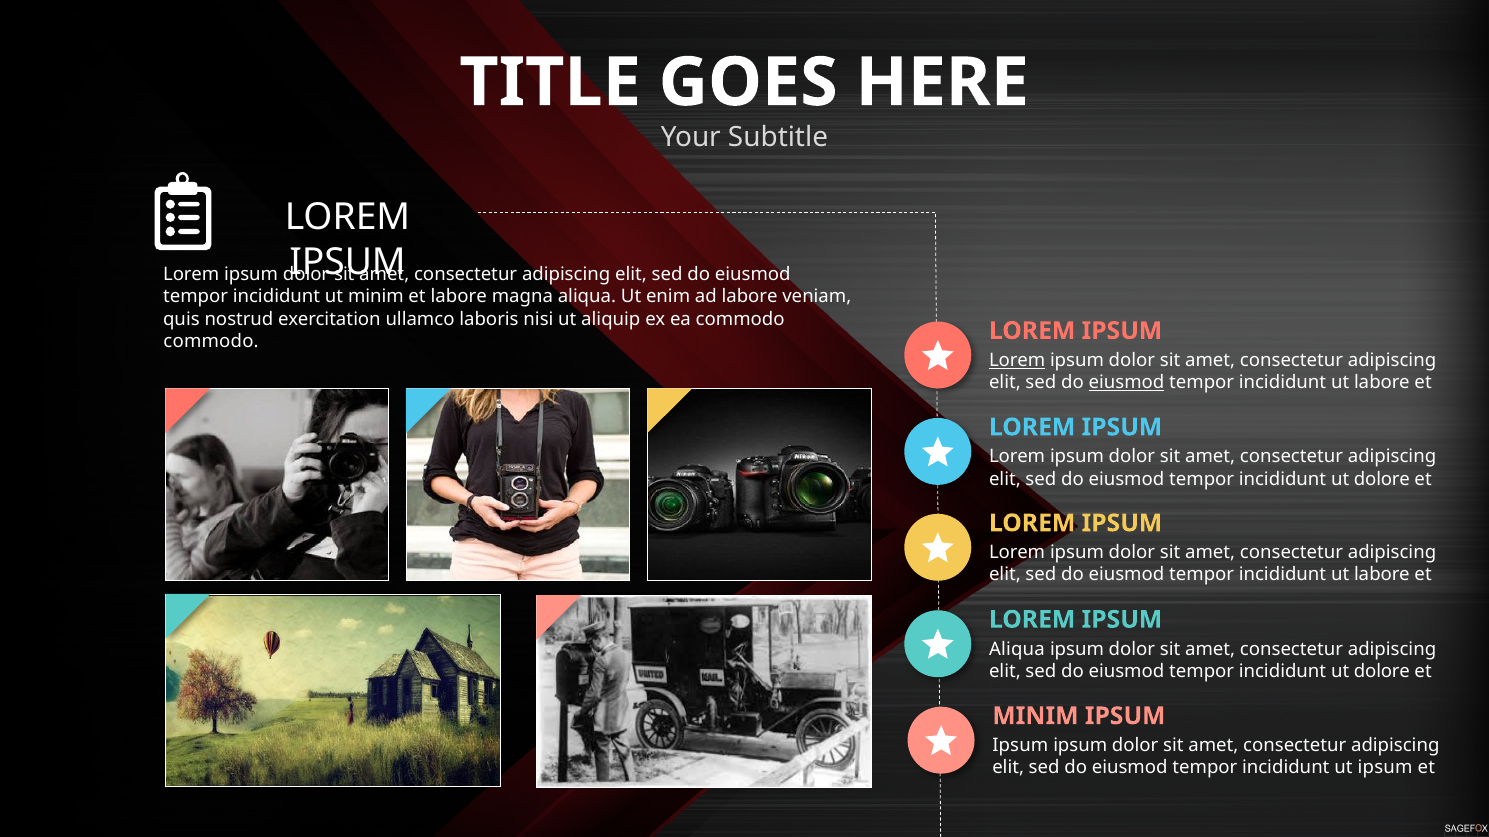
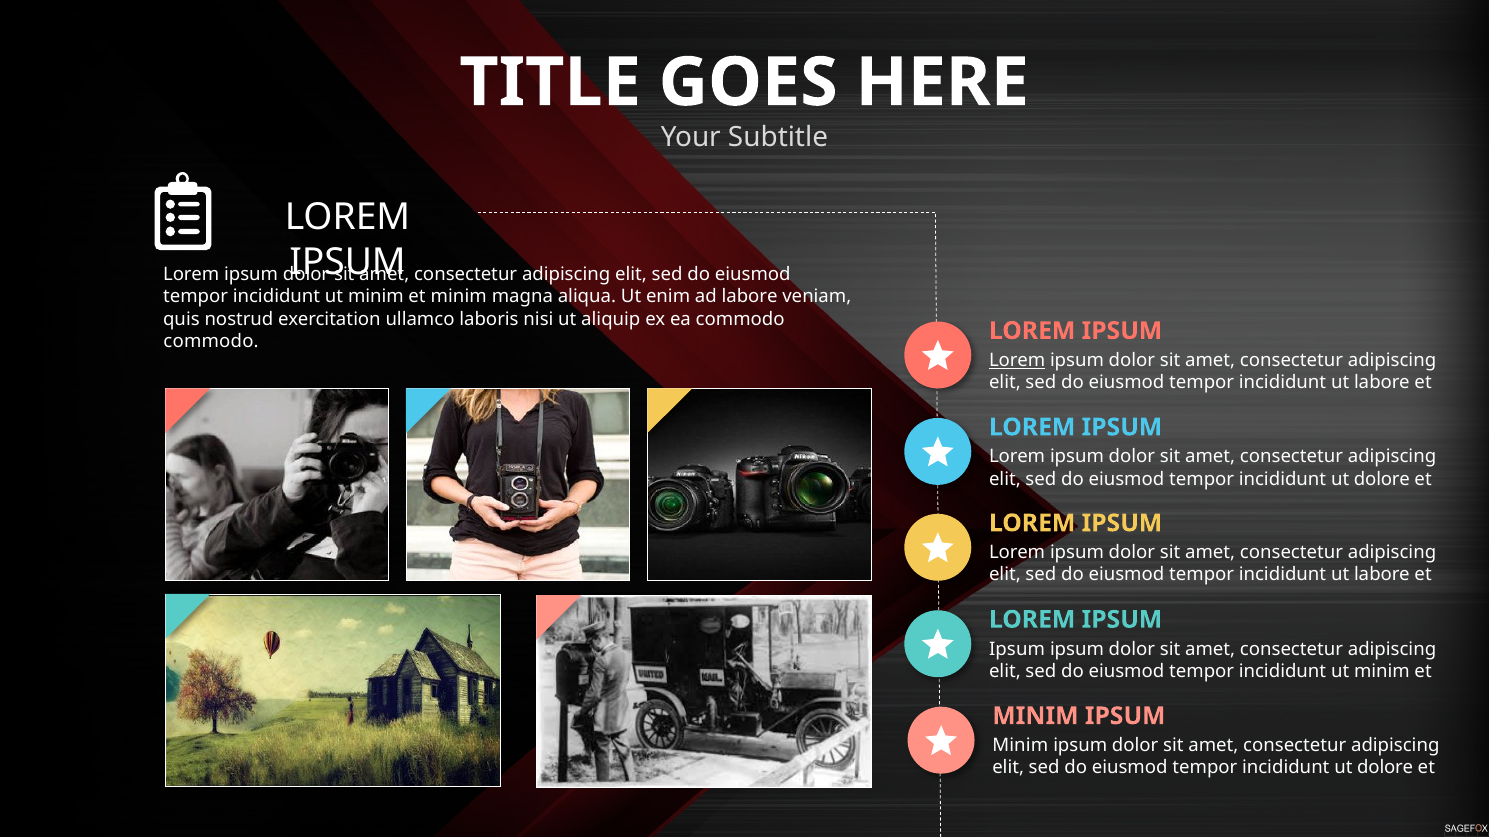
labore at (459, 297): labore -> minim
eiusmod at (1126, 383) underline: present -> none
Aliqua at (1017, 649): Aliqua -> Ipsum
dolore at (1382, 672): dolore -> minim
Ipsum at (1020, 746): Ipsum -> Minim
ipsum at (1385, 768): ipsum -> dolore
